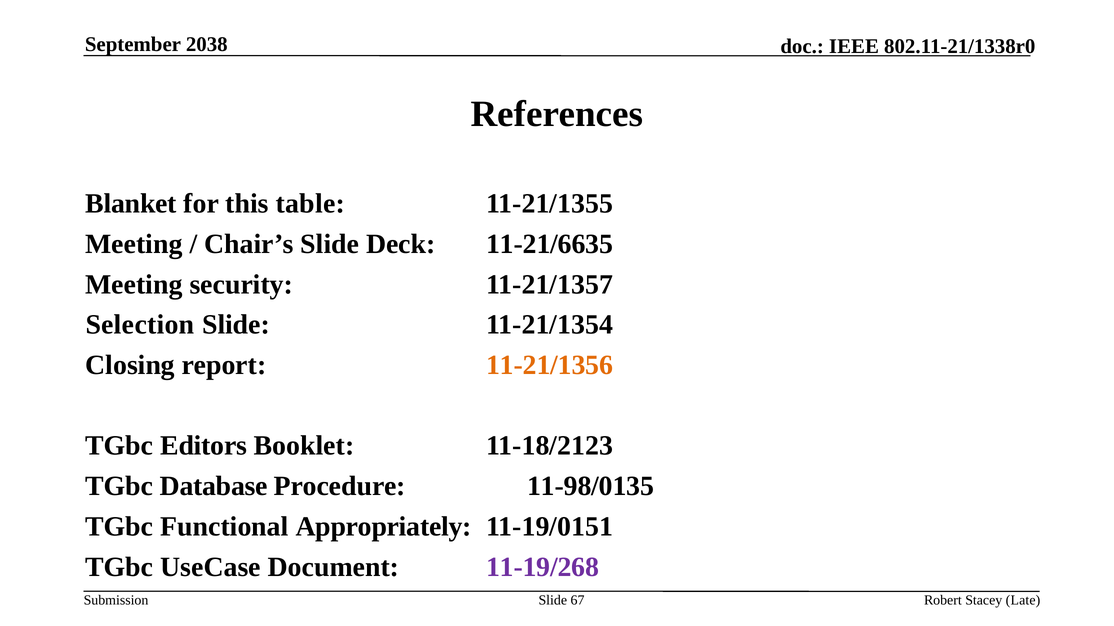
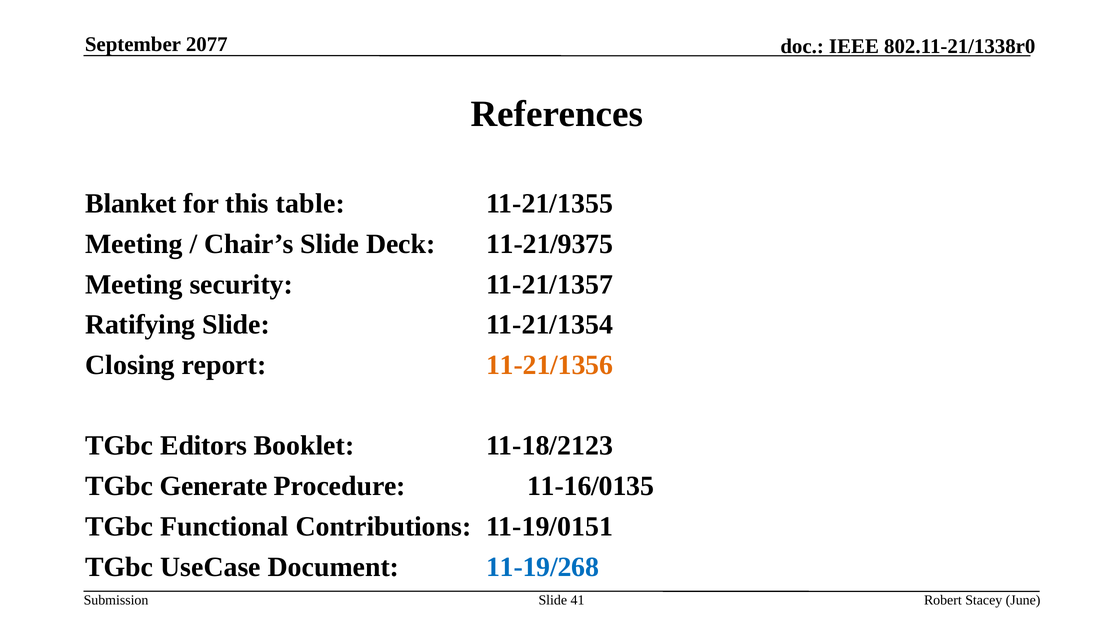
2038: 2038 -> 2077
11-21/6635: 11-21/6635 -> 11-21/9375
Selection: Selection -> Ratifying
Database: Database -> Generate
11-98/0135: 11-98/0135 -> 11-16/0135
Appropriately: Appropriately -> Contributions
11-19/268 colour: purple -> blue
67: 67 -> 41
Late: Late -> June
